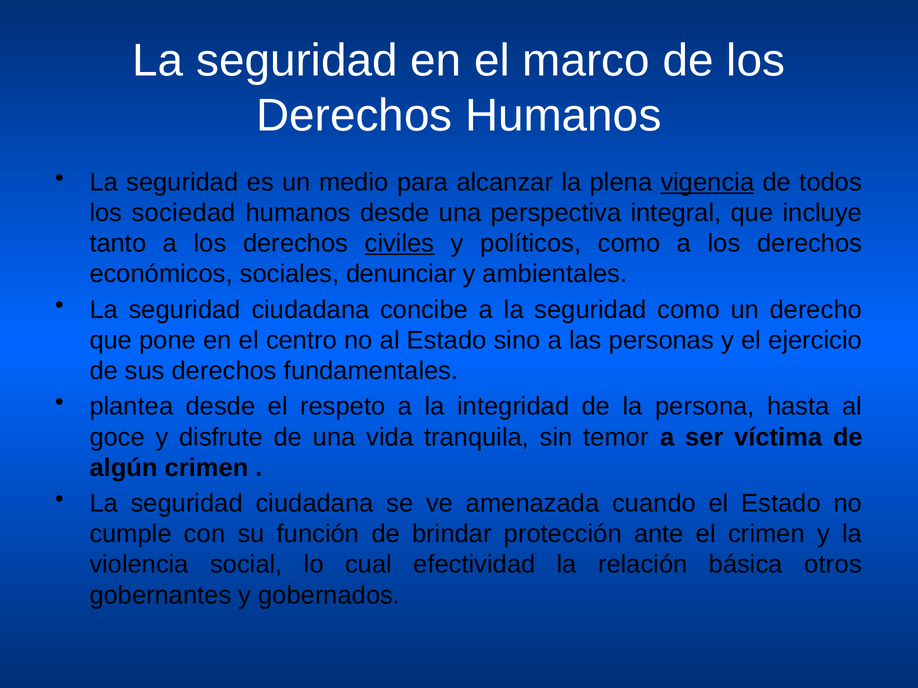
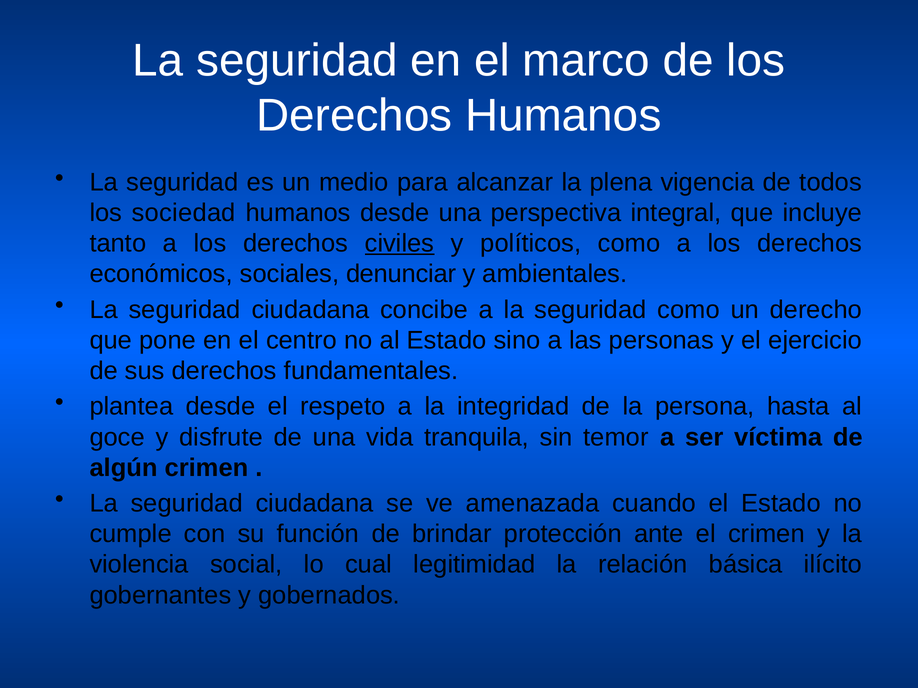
vigencia underline: present -> none
efectividad: efectividad -> legitimidad
otros: otros -> ilícito
